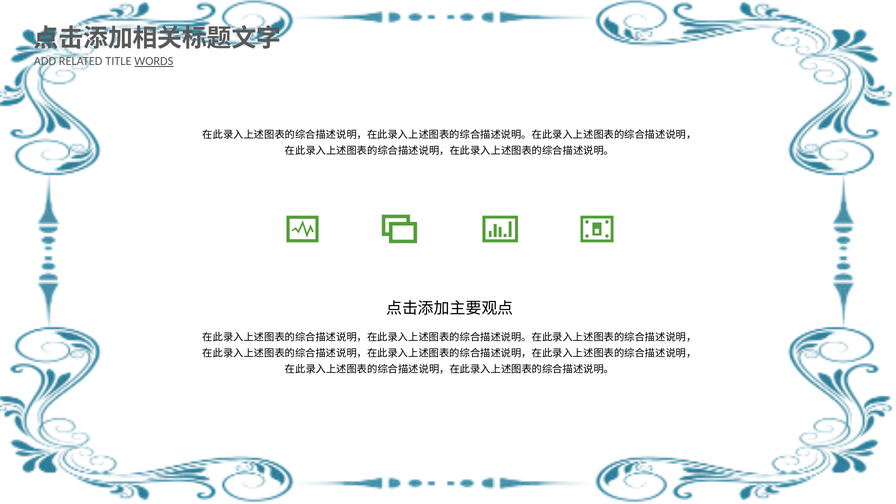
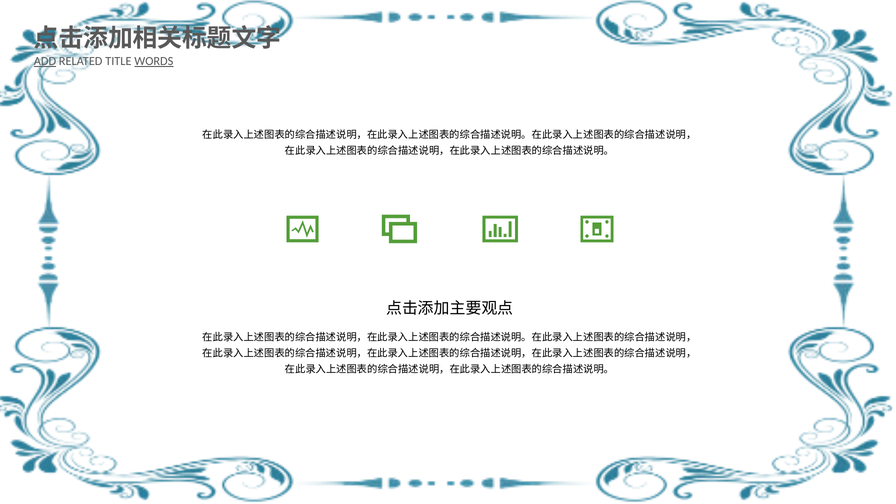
ADD underline: none -> present
